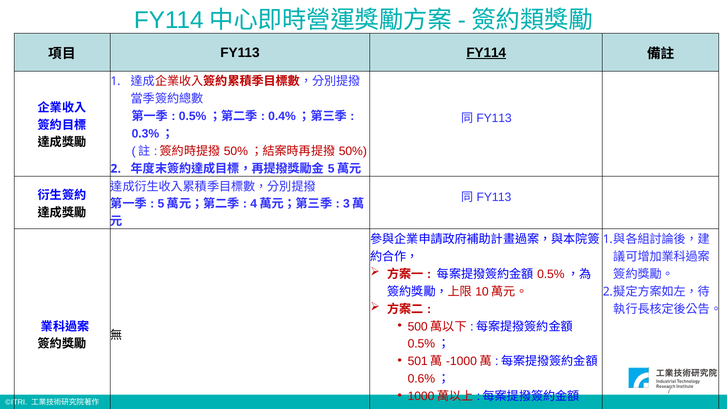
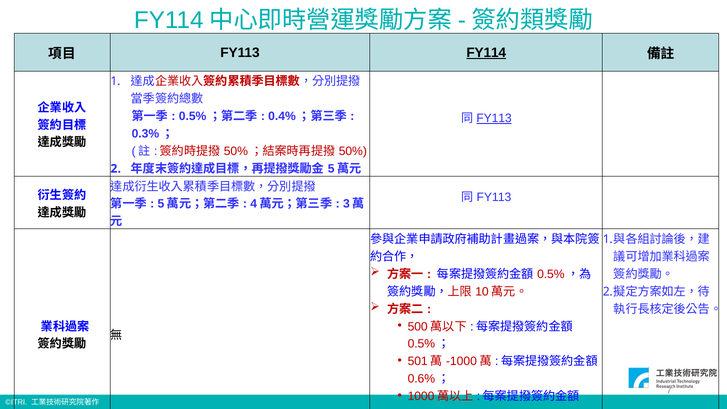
FY113 at (494, 118) underline: none -> present
